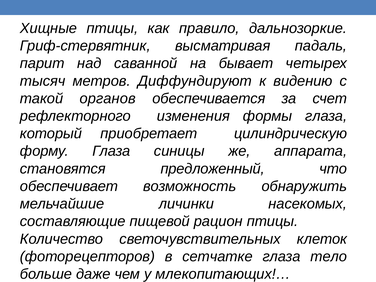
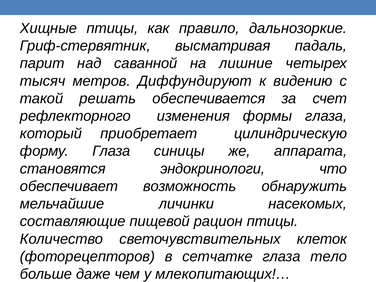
бывает: бывает -> лишние
органов: органов -> решать
предложенный: предложенный -> эндокринологи
